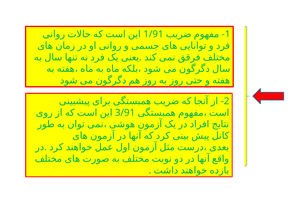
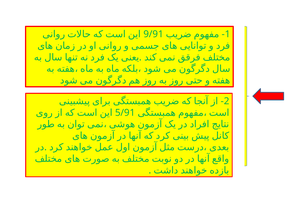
1/91: 1/91 -> 9/91
3/91: 3/91 -> 5/91
